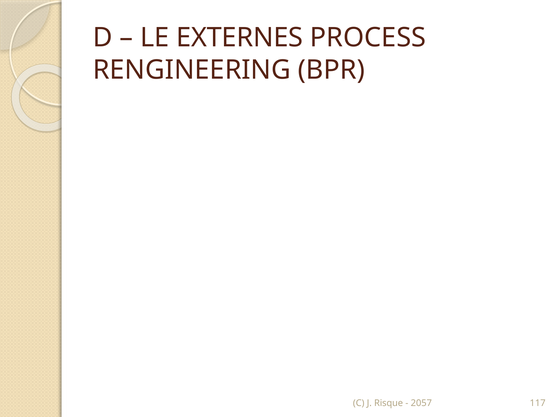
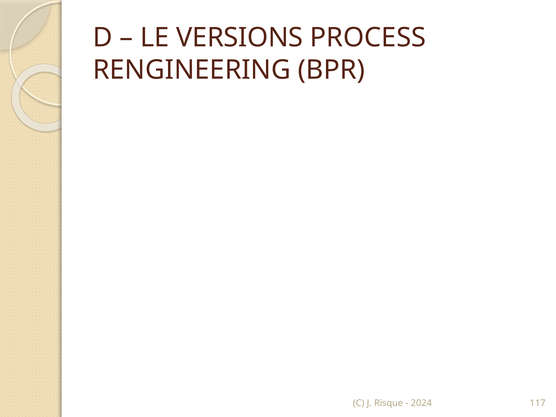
EXTERNES: EXTERNES -> VERSIONS
2057: 2057 -> 2024
